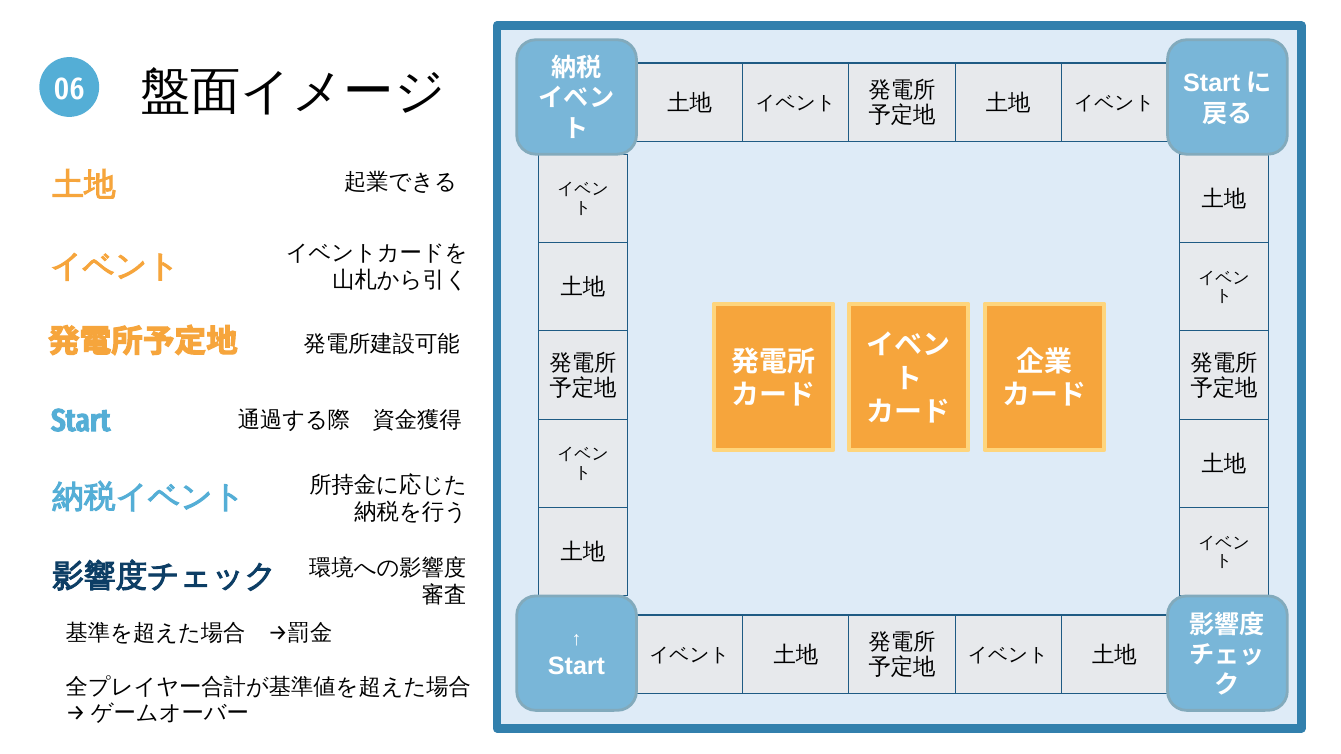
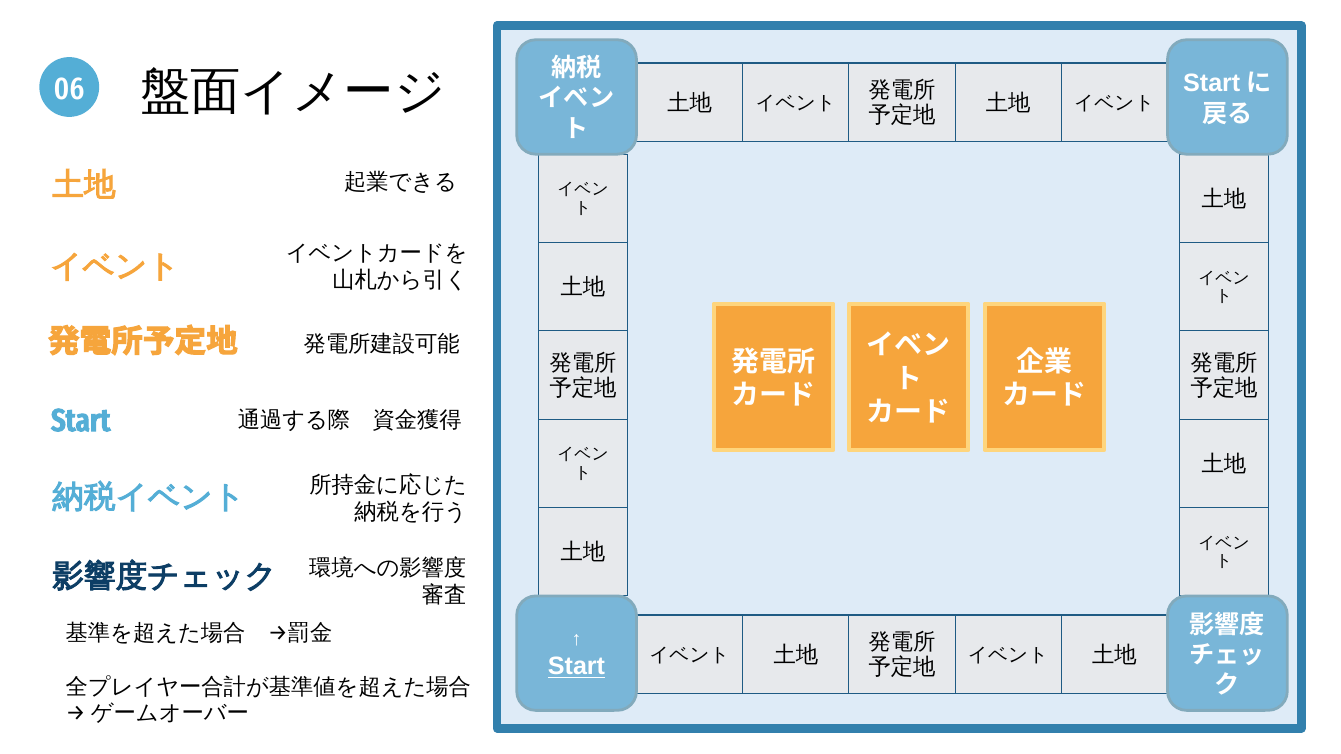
Start at (577, 667) underline: none -> present
